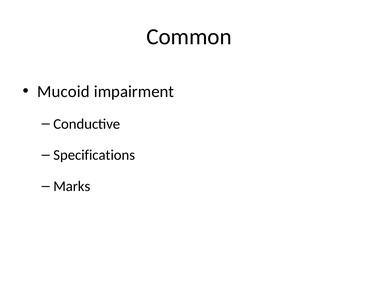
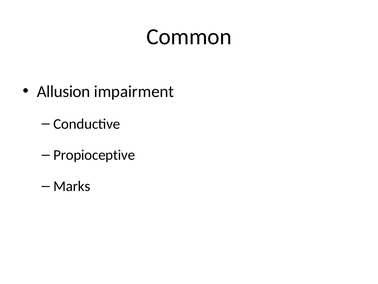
Mucoid: Mucoid -> Allusion
Specifications: Specifications -> Propioceptive
